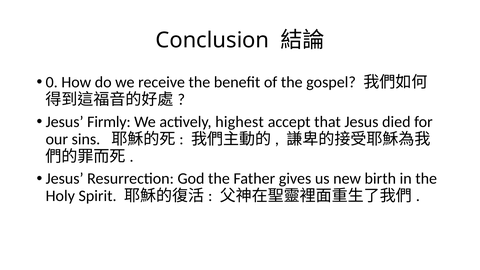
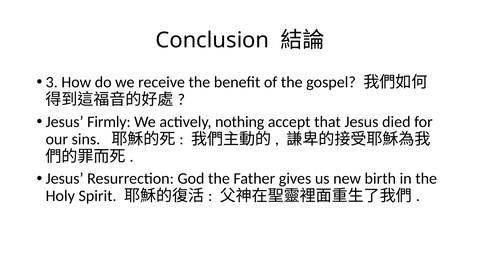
0: 0 -> 3
highest: highest -> nothing
